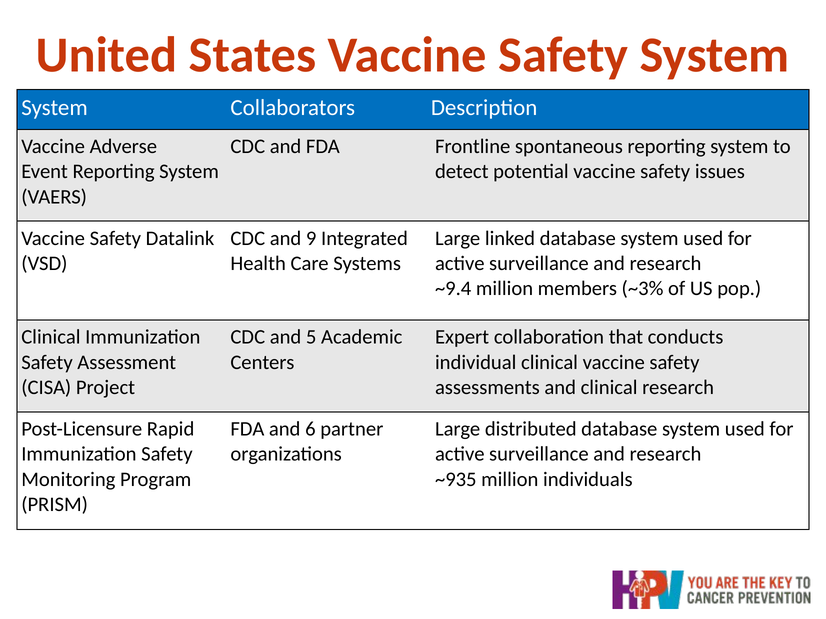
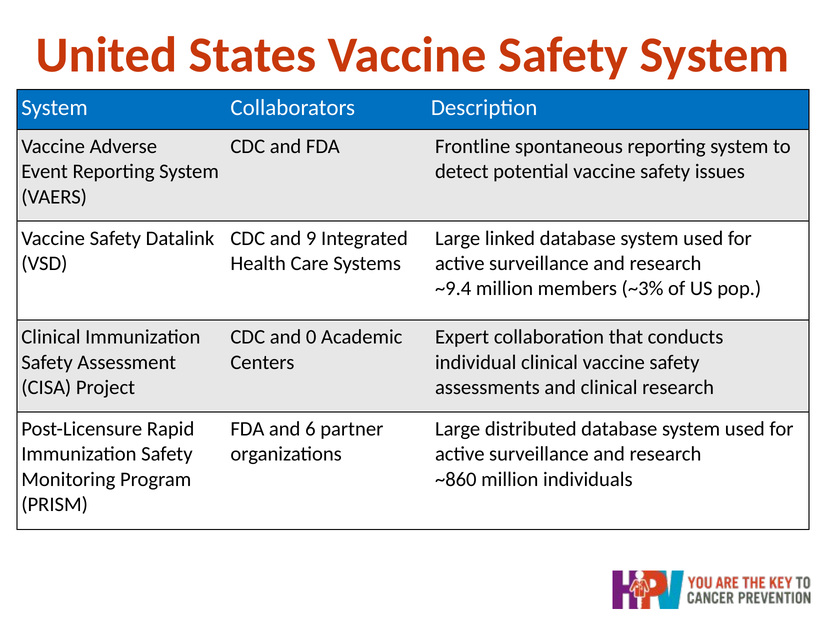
5: 5 -> 0
~935: ~935 -> ~860
